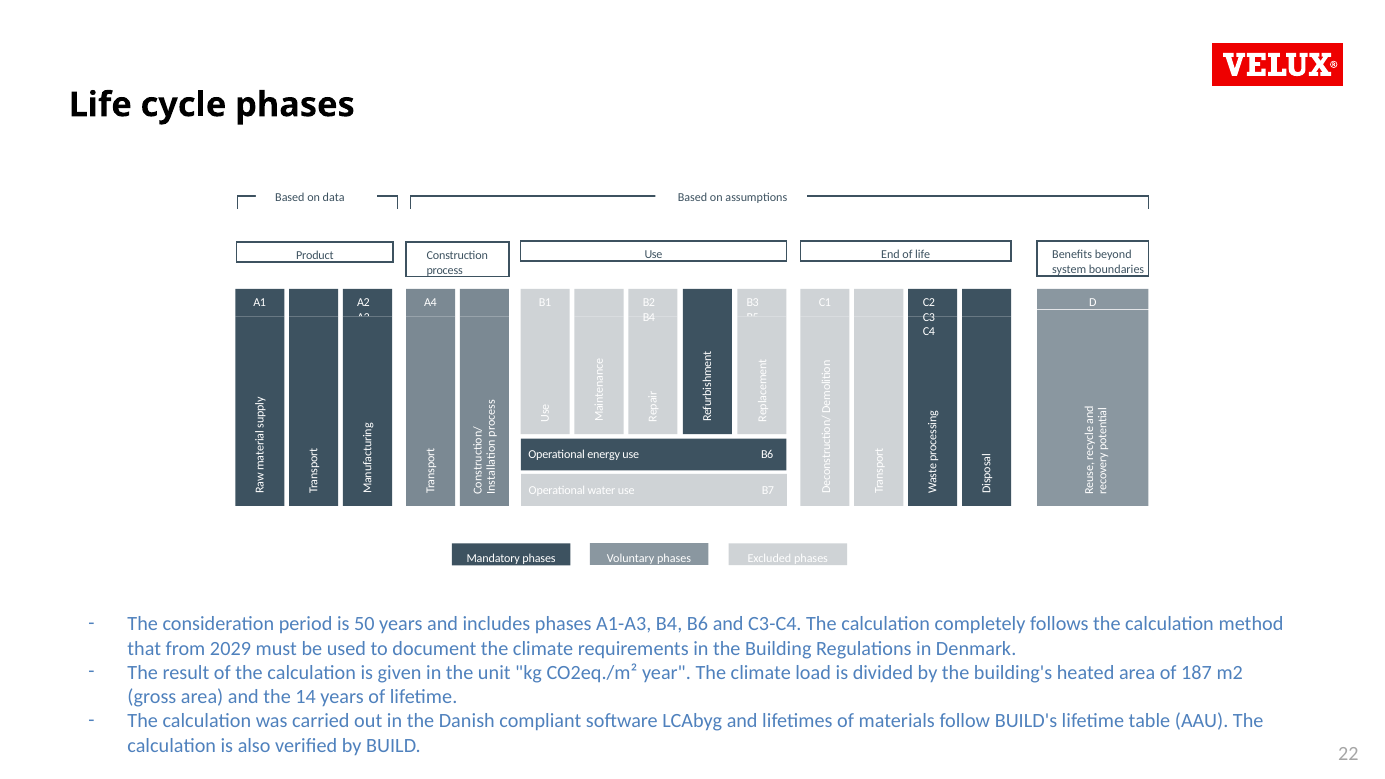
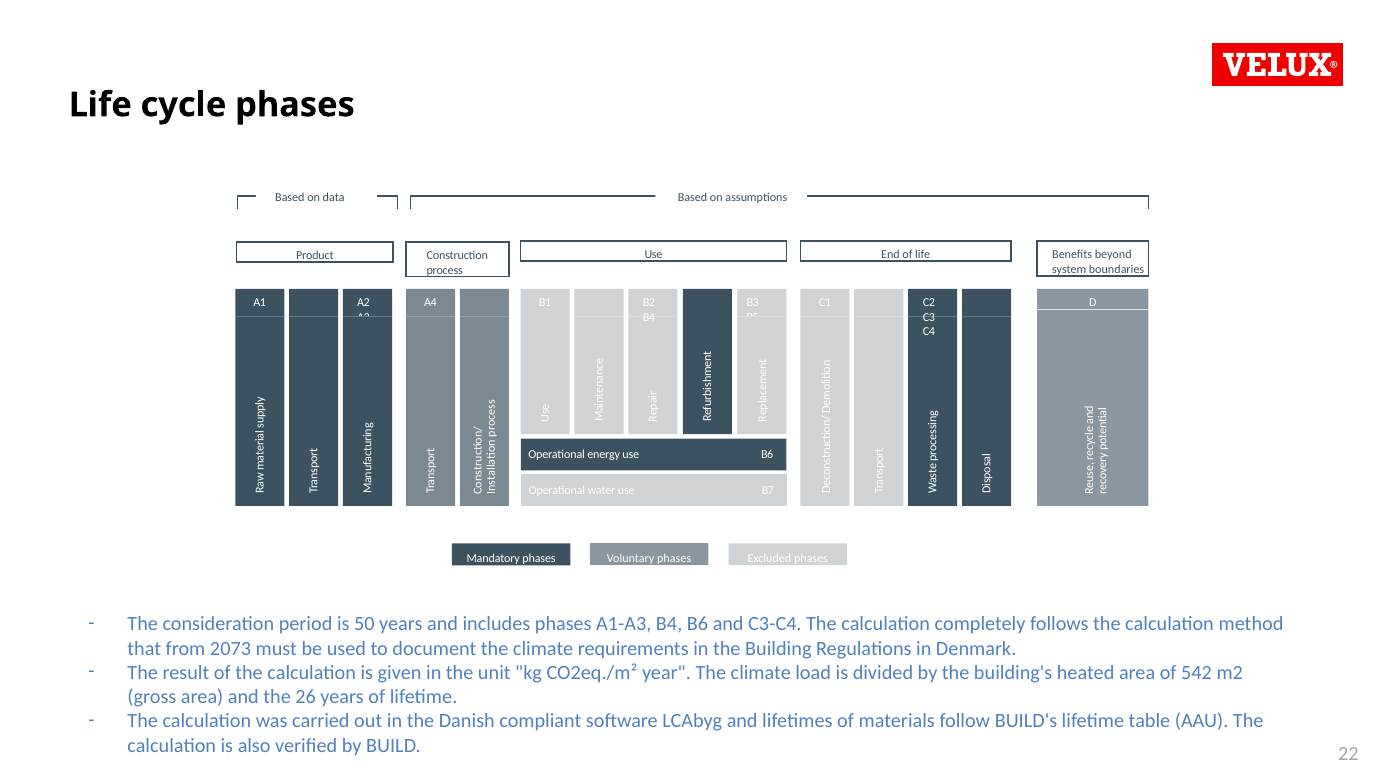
2029: 2029 -> 2073
187: 187 -> 542
14: 14 -> 26
